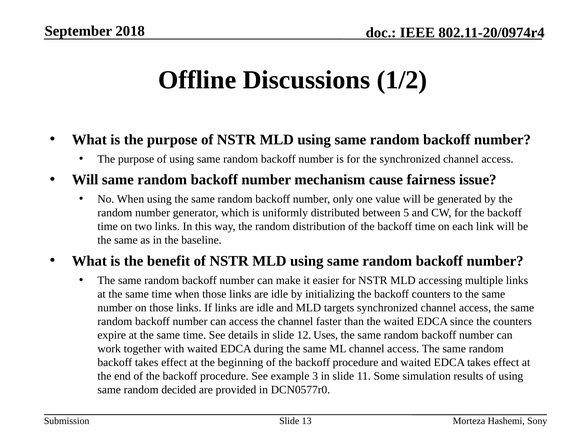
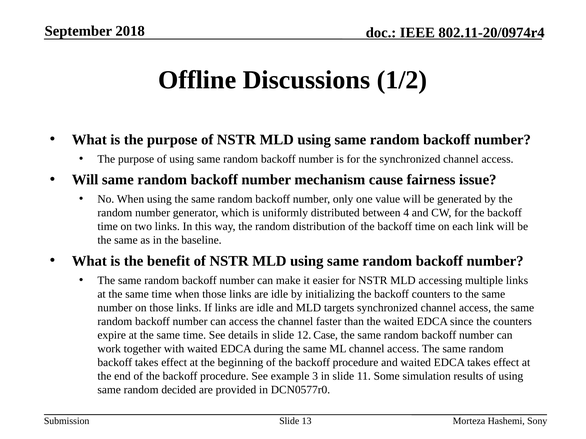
5: 5 -> 4
Uses: Uses -> Case
